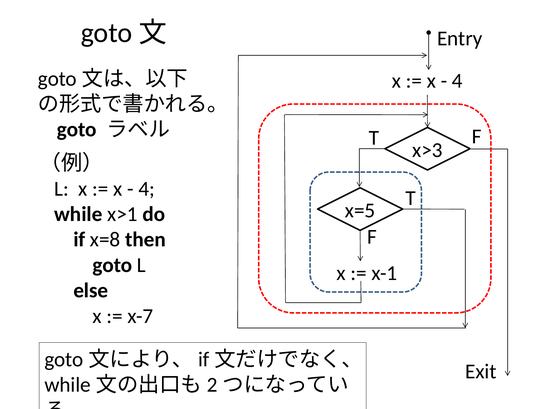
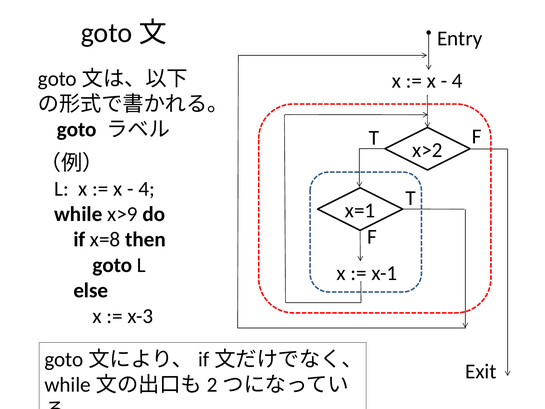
x>3: x>3 -> x>2
x=5: x=5 -> x=1
x>1: x>1 -> x>9
x-7: x-7 -> x-3
